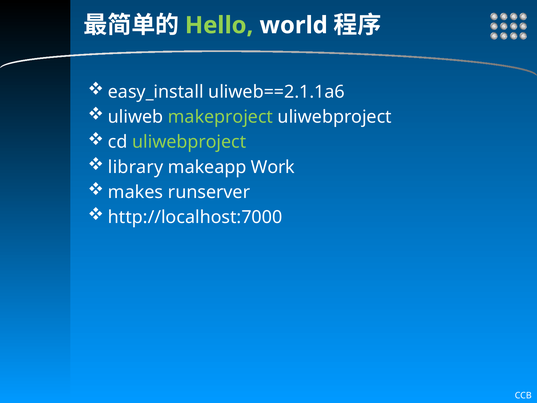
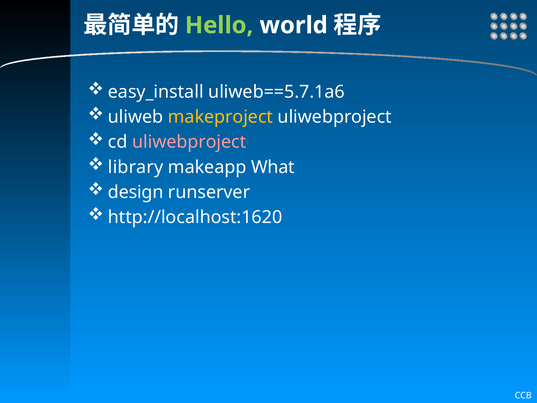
uliweb==2.1.1a6: uliweb==2.1.1a6 -> uliweb==5.7.1a6
makeproject colour: light green -> yellow
uliwebproject at (189, 142) colour: light green -> pink
Work: Work -> What
makes: makes -> design
http://localhost:7000: http://localhost:7000 -> http://localhost:1620
